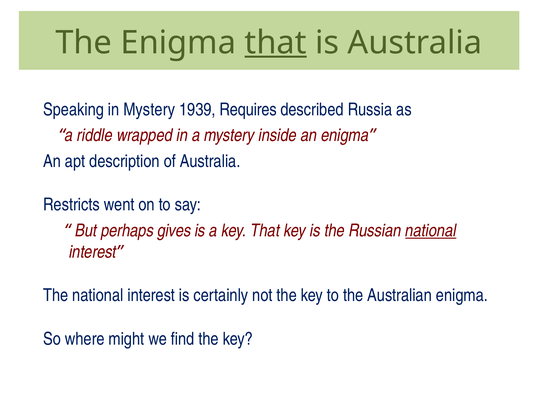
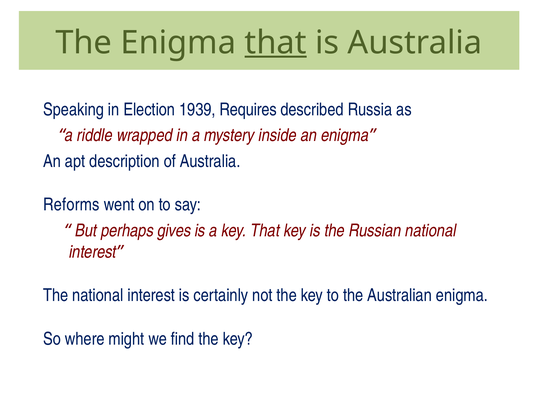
in Mystery: Mystery -> Election
Restricts: Restricts -> Reforms
national at (431, 231) underline: present -> none
